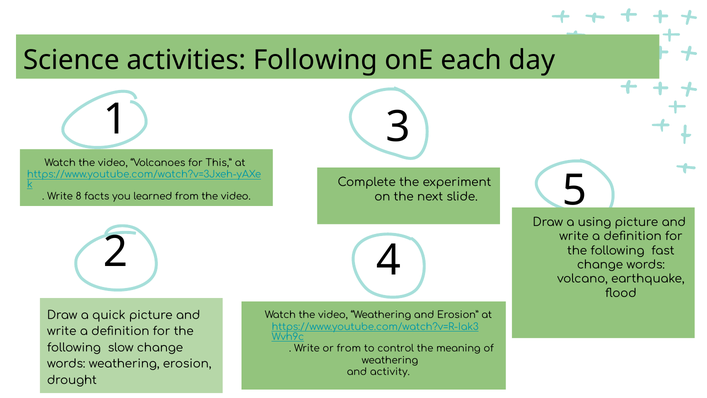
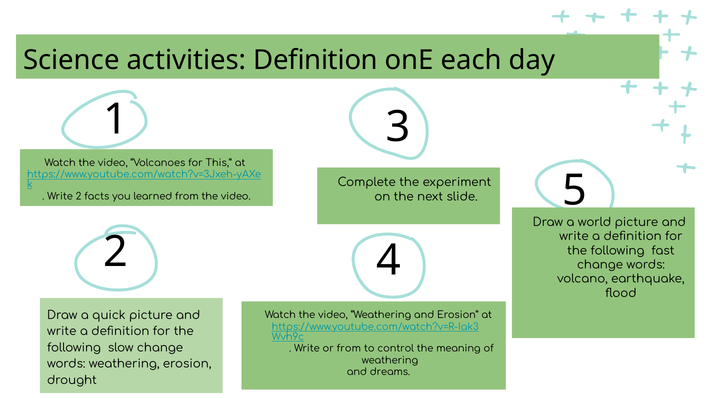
activities Following: Following -> Definition
Write 8: 8 -> 2
using: using -> world
activity: activity -> dreams
